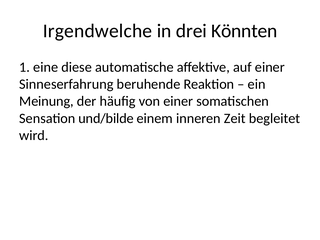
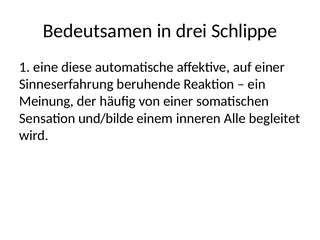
Irgendwelche: Irgendwelche -> Bedeutsamen
Könnten: Könnten -> Schlippe
Zeit: Zeit -> Alle
